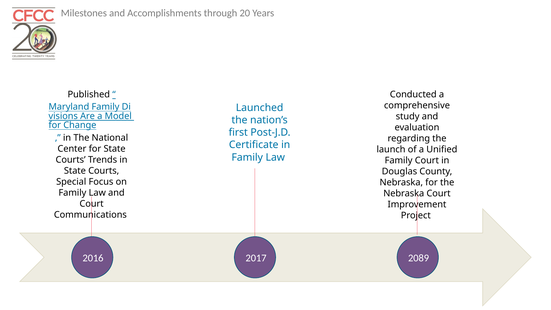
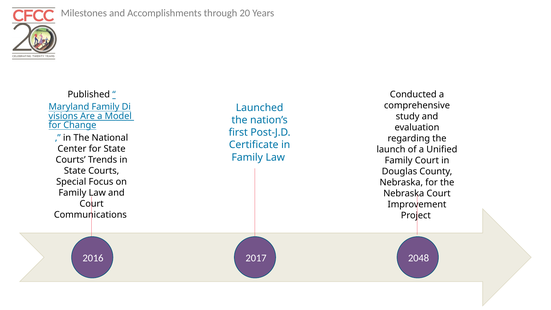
2089: 2089 -> 2048
